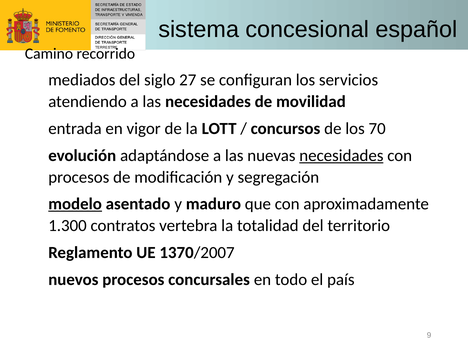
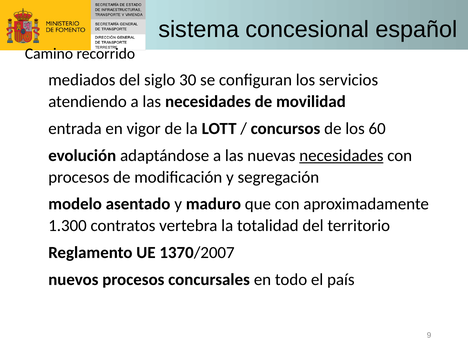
27: 27 -> 30
70: 70 -> 60
modelo underline: present -> none
